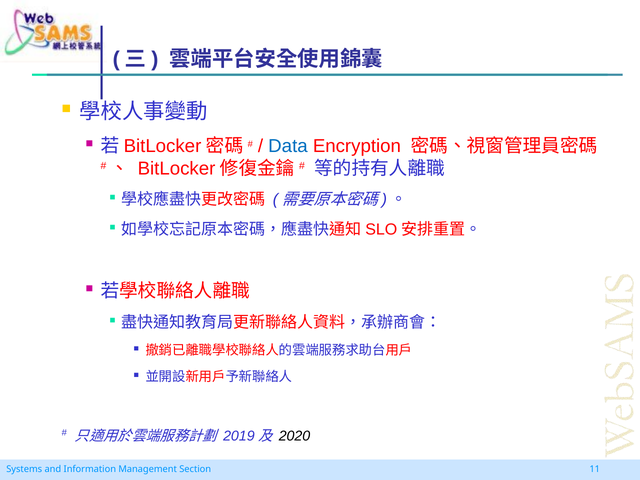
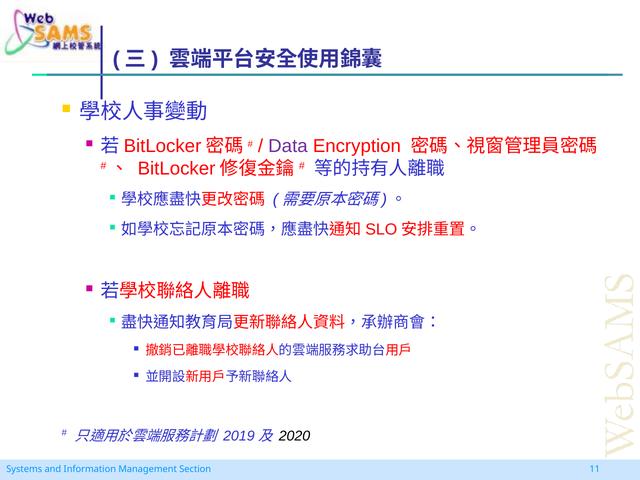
Data colour: blue -> purple
